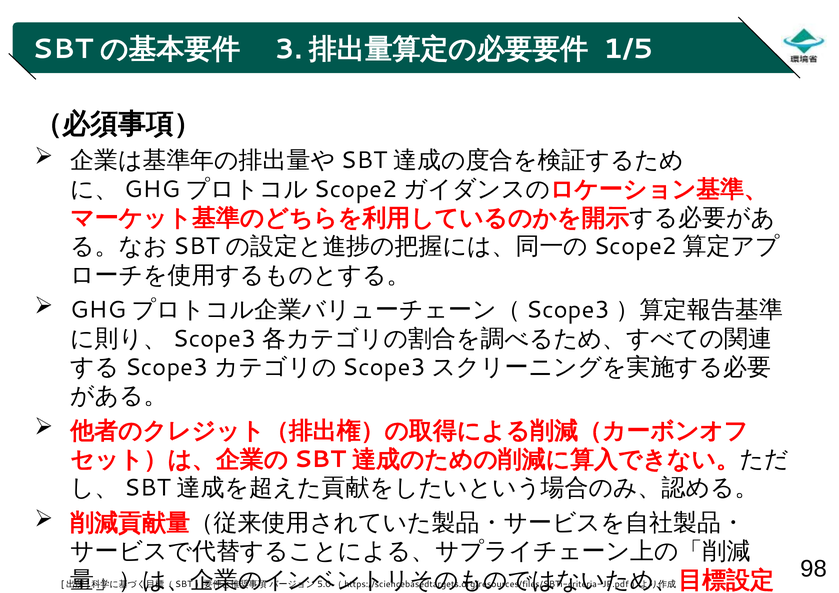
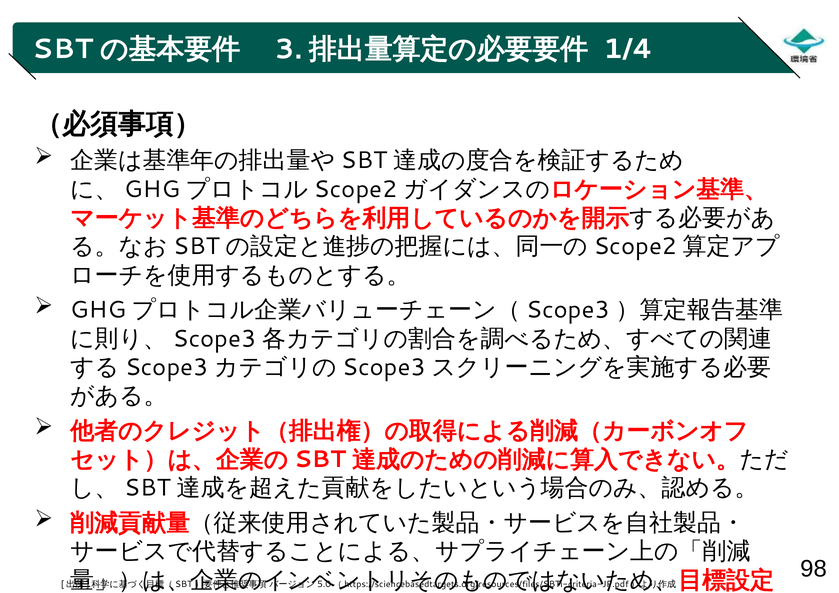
1/5: 1/5 -> 1/4
